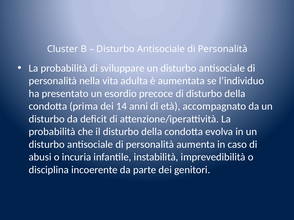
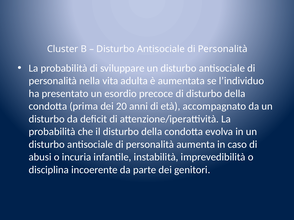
14: 14 -> 20
